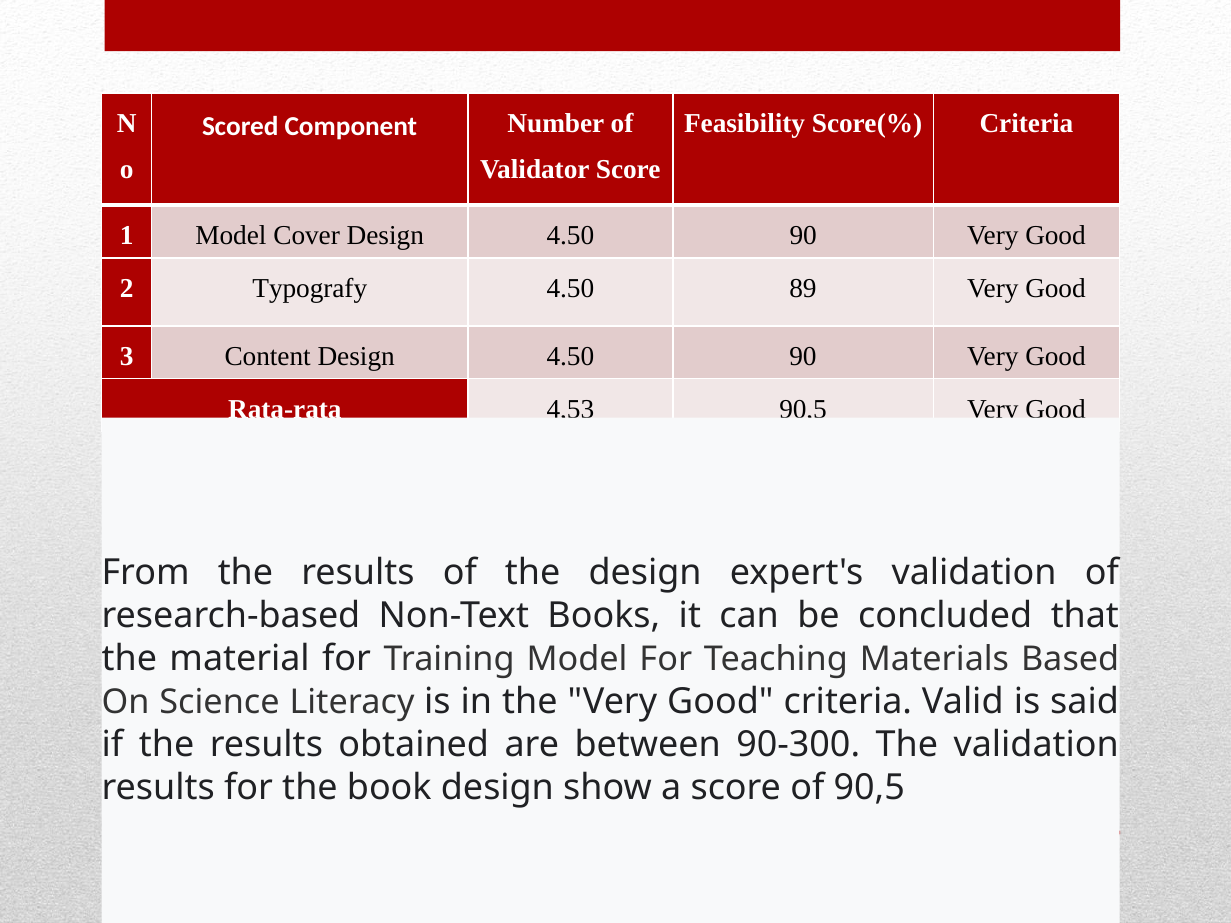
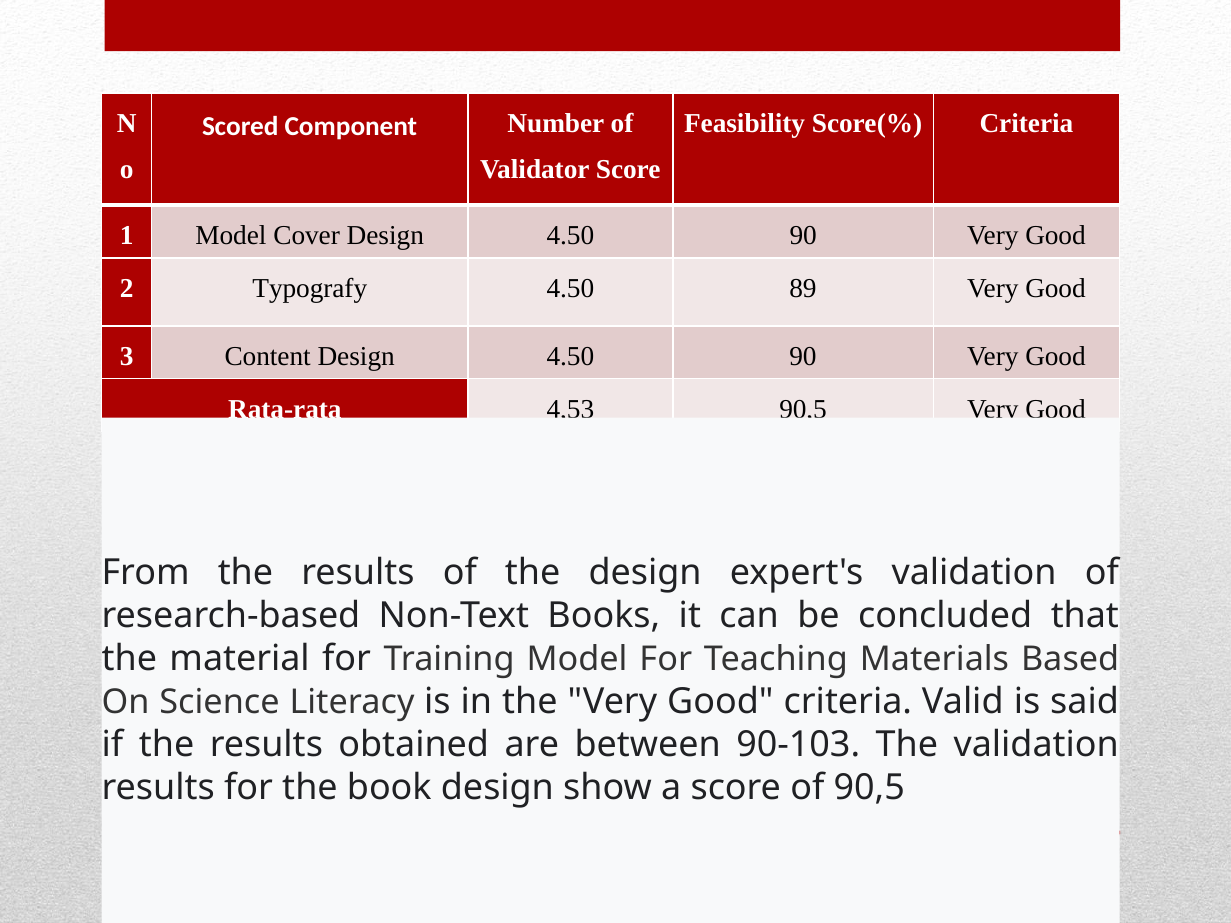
90-300: 90-300 -> 90-103
